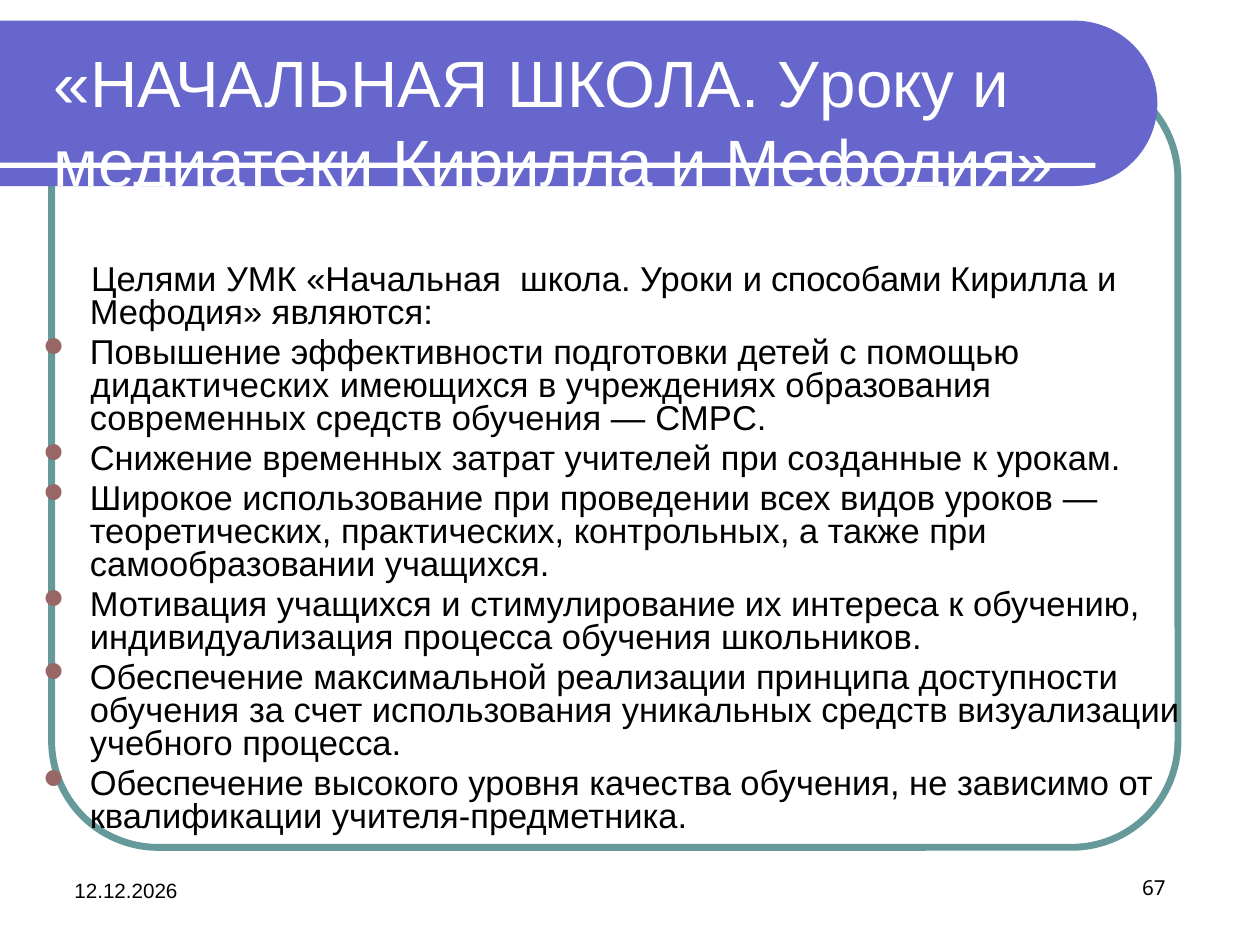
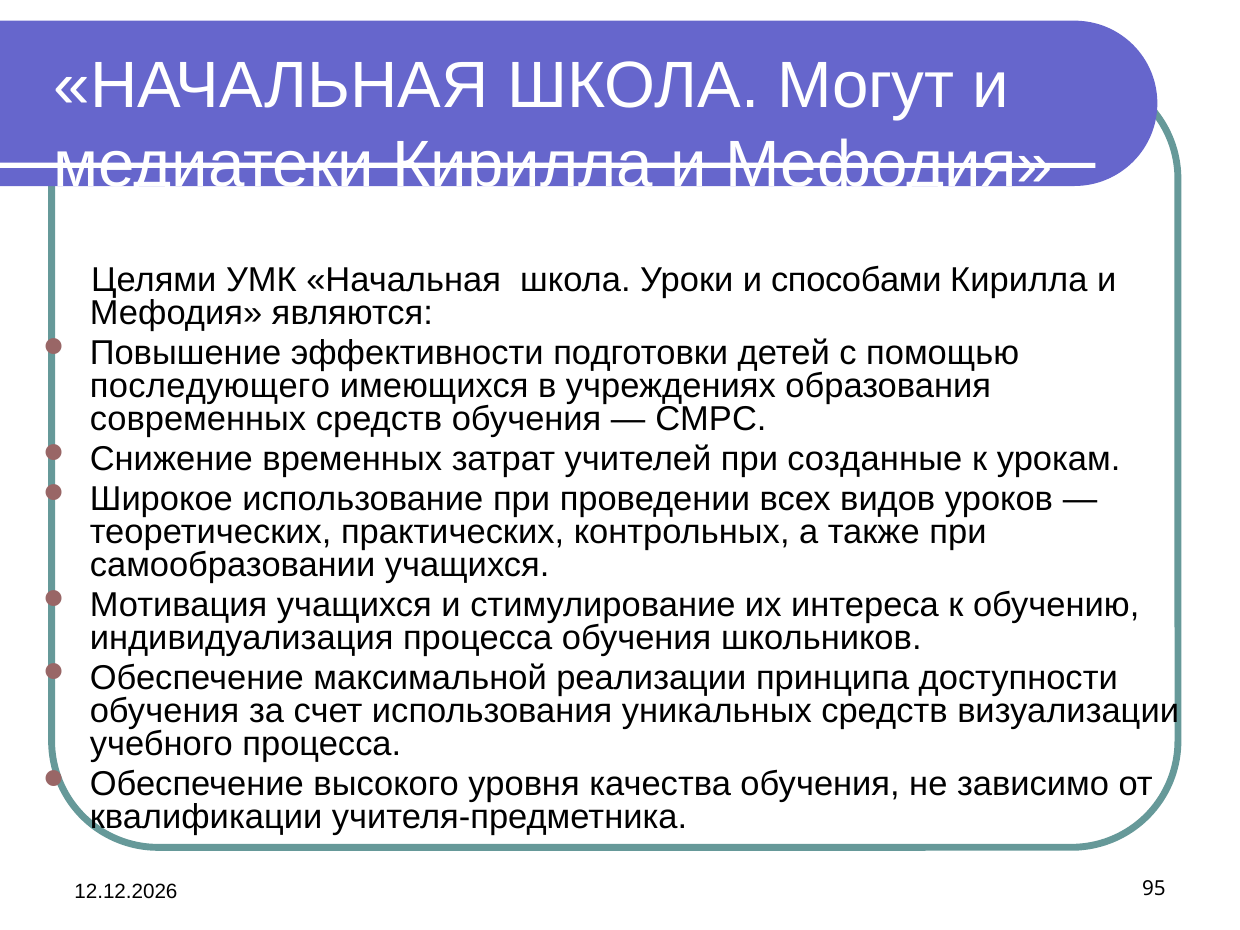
Уроку: Уроку -> Могут
дидактических: дидактических -> последующего
67: 67 -> 95
